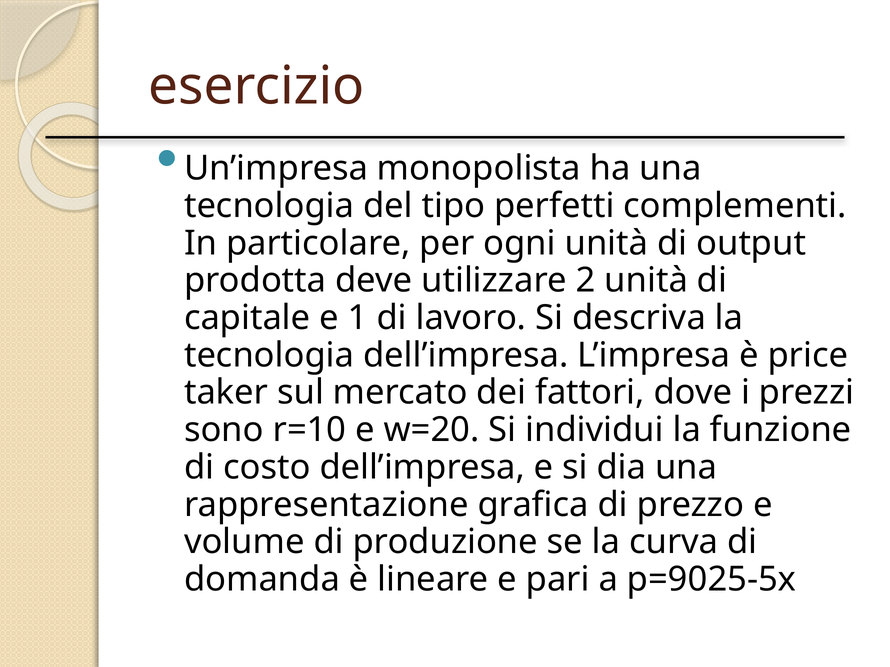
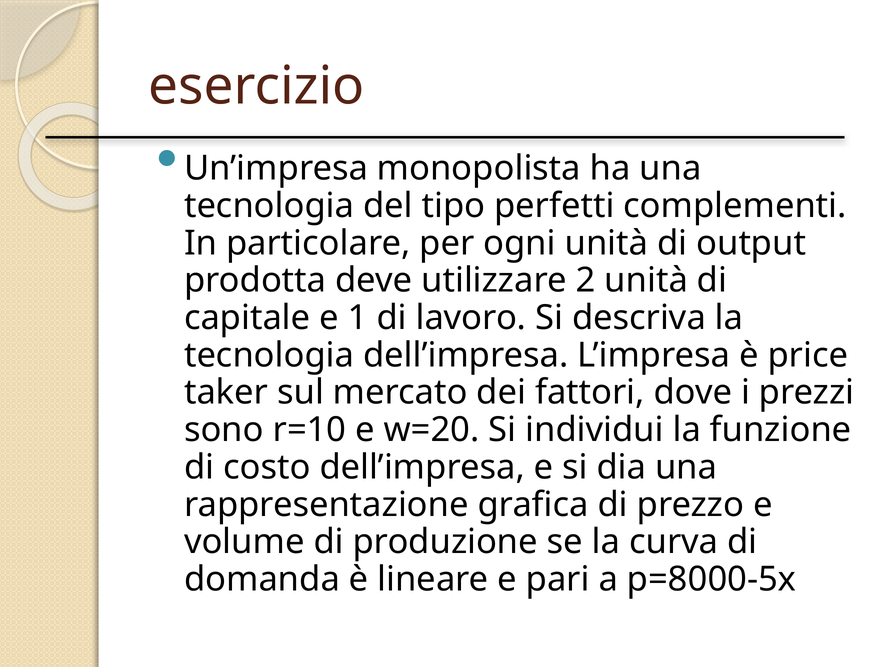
p=9025-5x: p=9025-5x -> p=8000-5x
